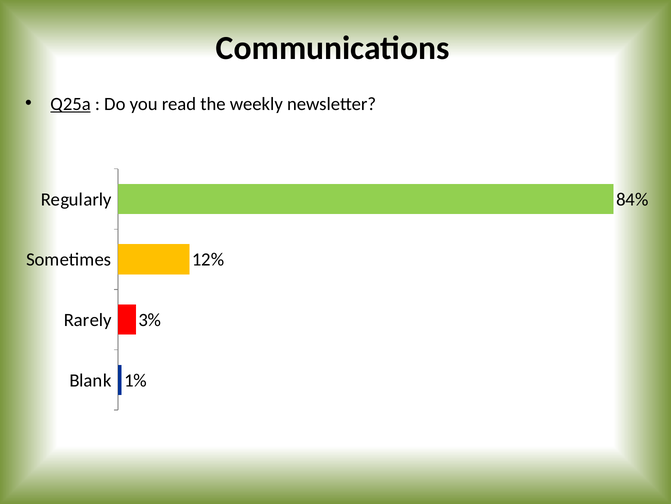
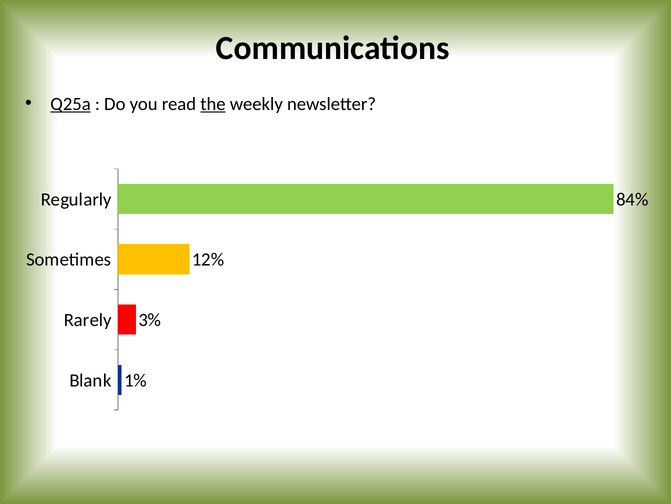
the underline: none -> present
